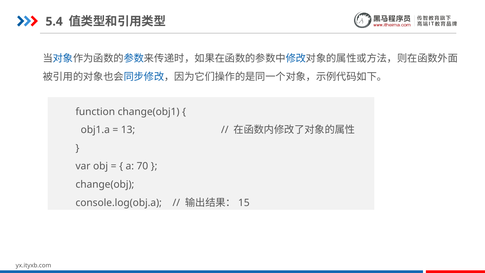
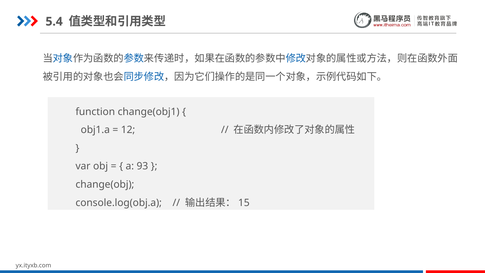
13: 13 -> 12
70: 70 -> 93
